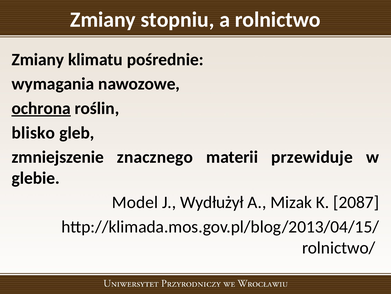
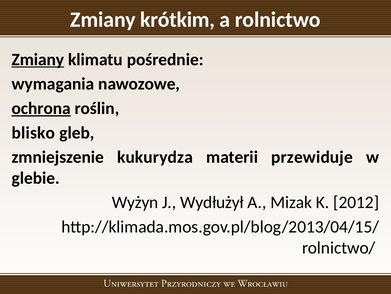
stopniu: stopniu -> krótkim
Zmiany at (38, 59) underline: none -> present
znacznego: znacznego -> kukurydza
Model: Model -> Wyżyn
2087: 2087 -> 2012
